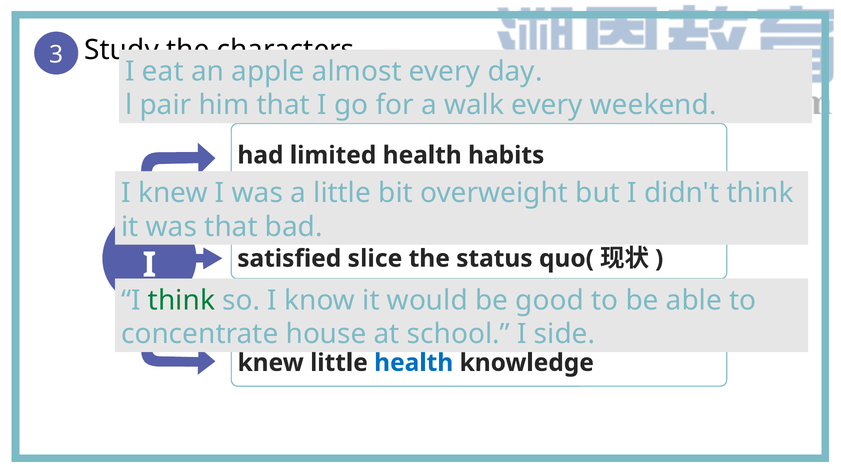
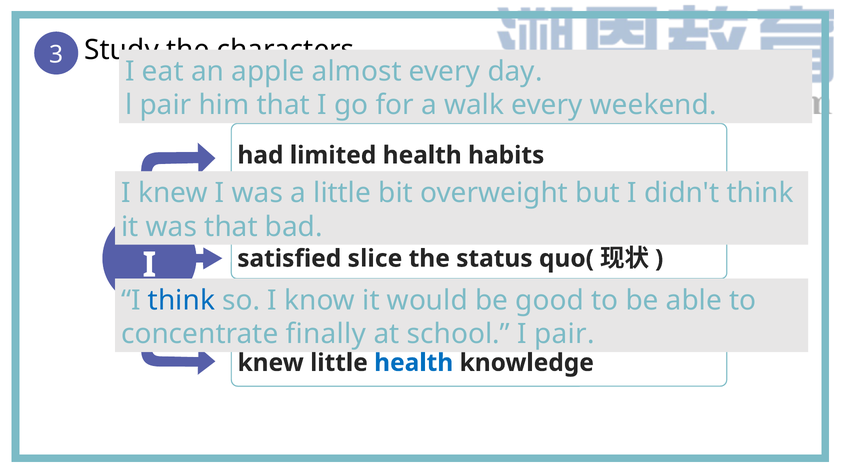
think at (182, 301) colour: green -> blue
house: house -> finally
I side: side -> pair
